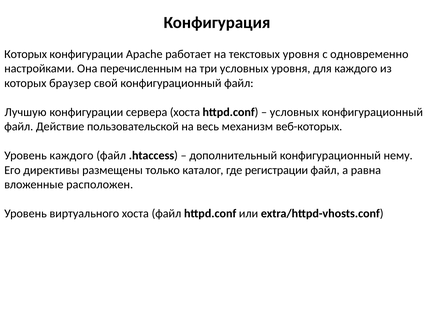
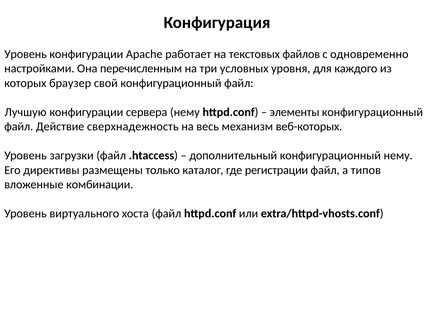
Которых at (26, 54): Которых -> Уровень
текстовых уровня: уровня -> файлов
сервера хоста: хоста -> нему
условных at (294, 112): условных -> элементы
пользовательской: пользовательской -> сверхнадежность
Уровень каждого: каждого -> загрузки
равна: равна -> типов
расположен: расположен -> комбинации
